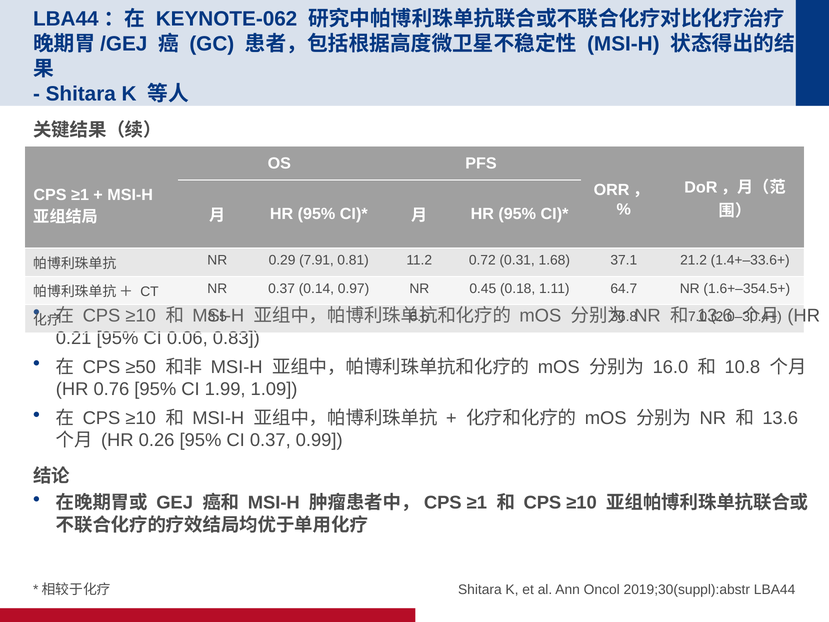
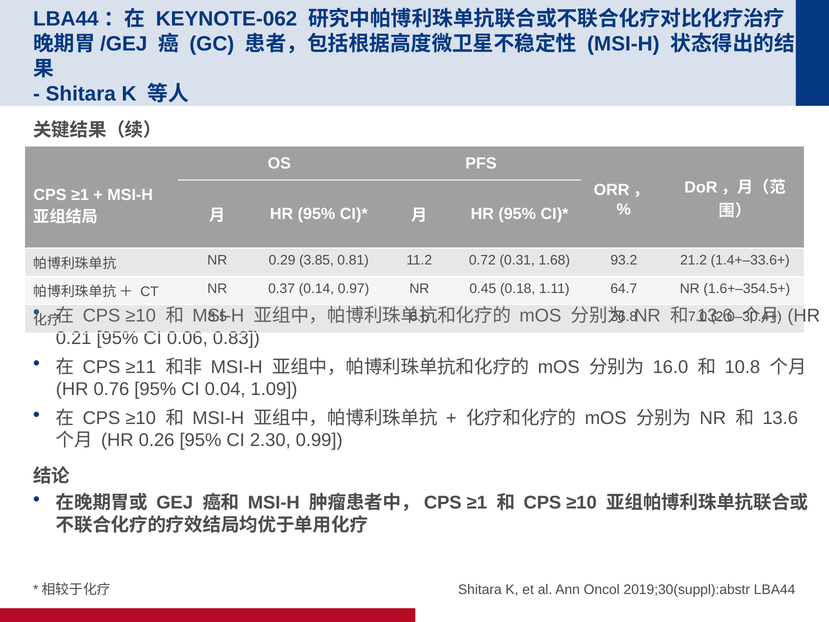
7.91: 7.91 -> 3.85
37.1: 37.1 -> 93.2
≥50: ≥50 -> ≥11
1.99: 1.99 -> 0.04
CI 0.37: 0.37 -> 2.30
